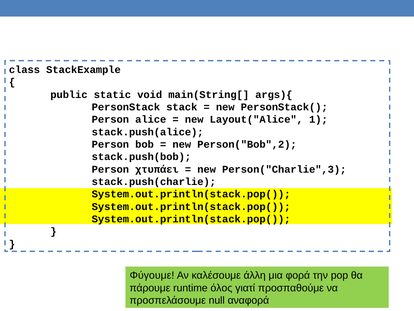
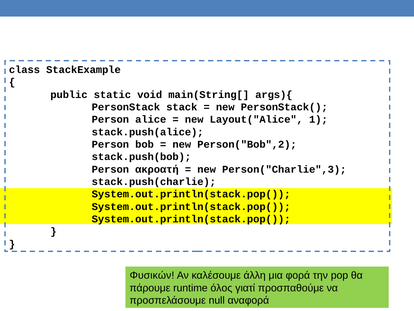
χτυπάει: χτυπάει -> ακροατή
Φύγουμε: Φύγουμε -> Φυσικών
